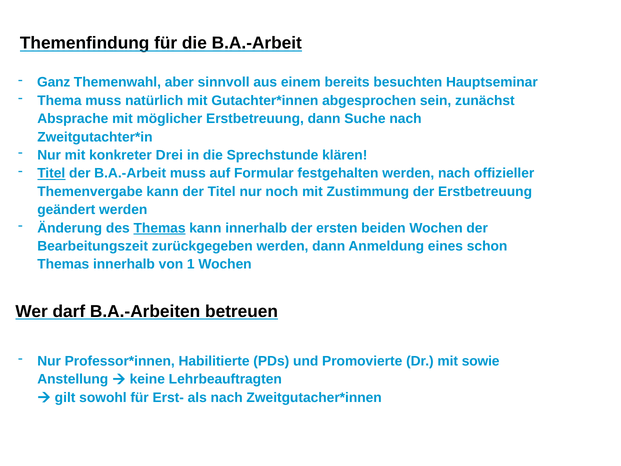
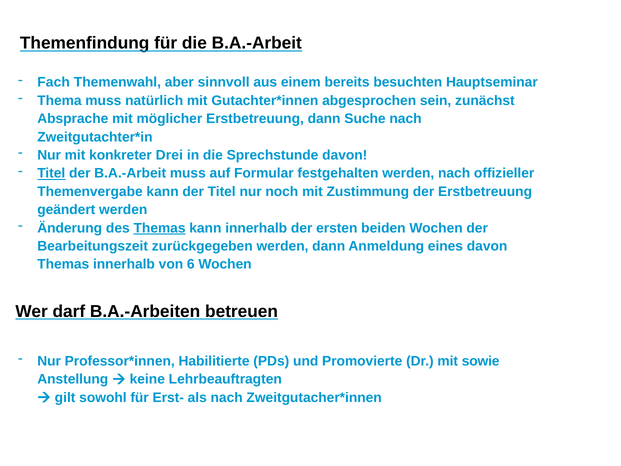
Ganz: Ganz -> Fach
Sprechstunde klären: klären -> davon
eines schon: schon -> davon
1: 1 -> 6
